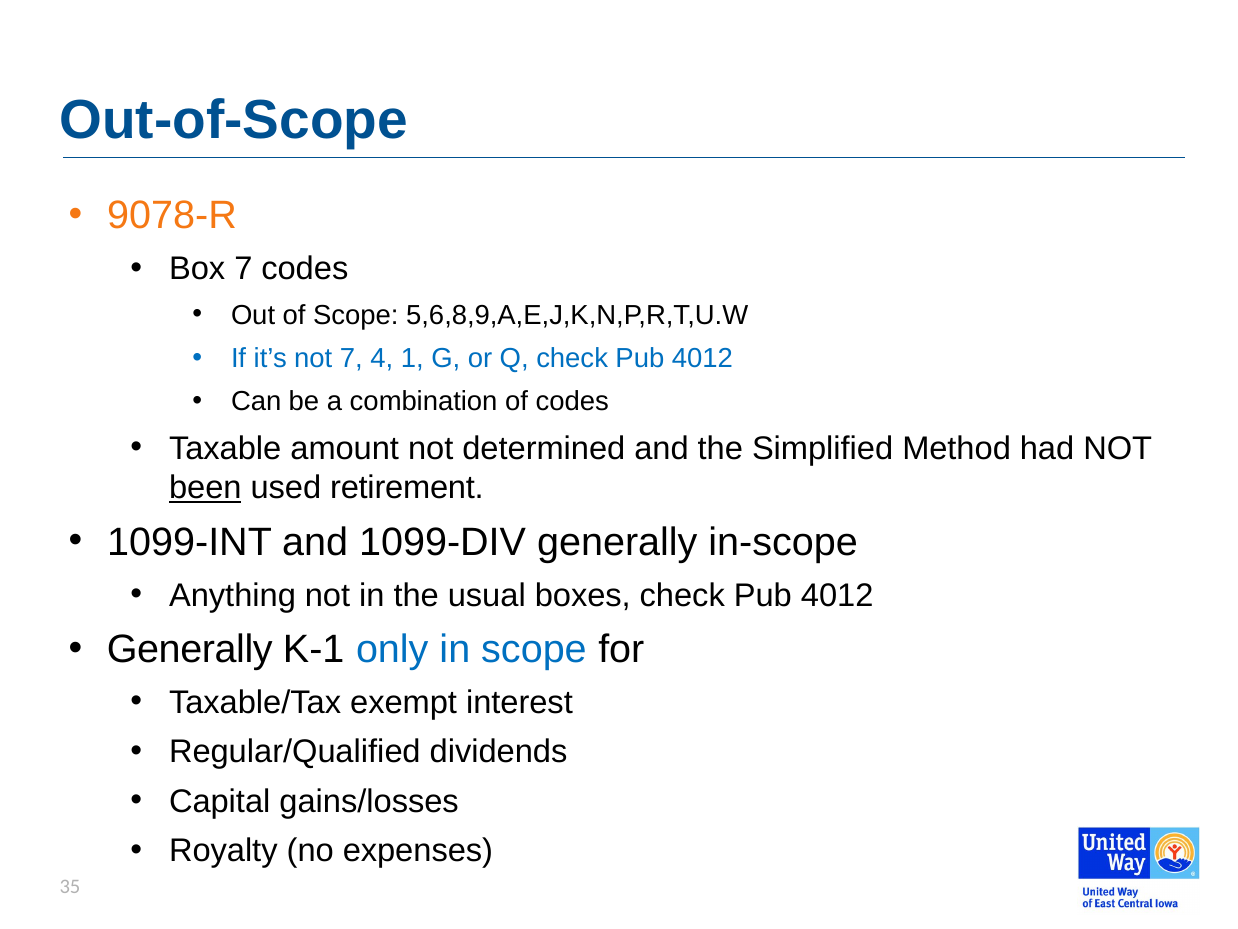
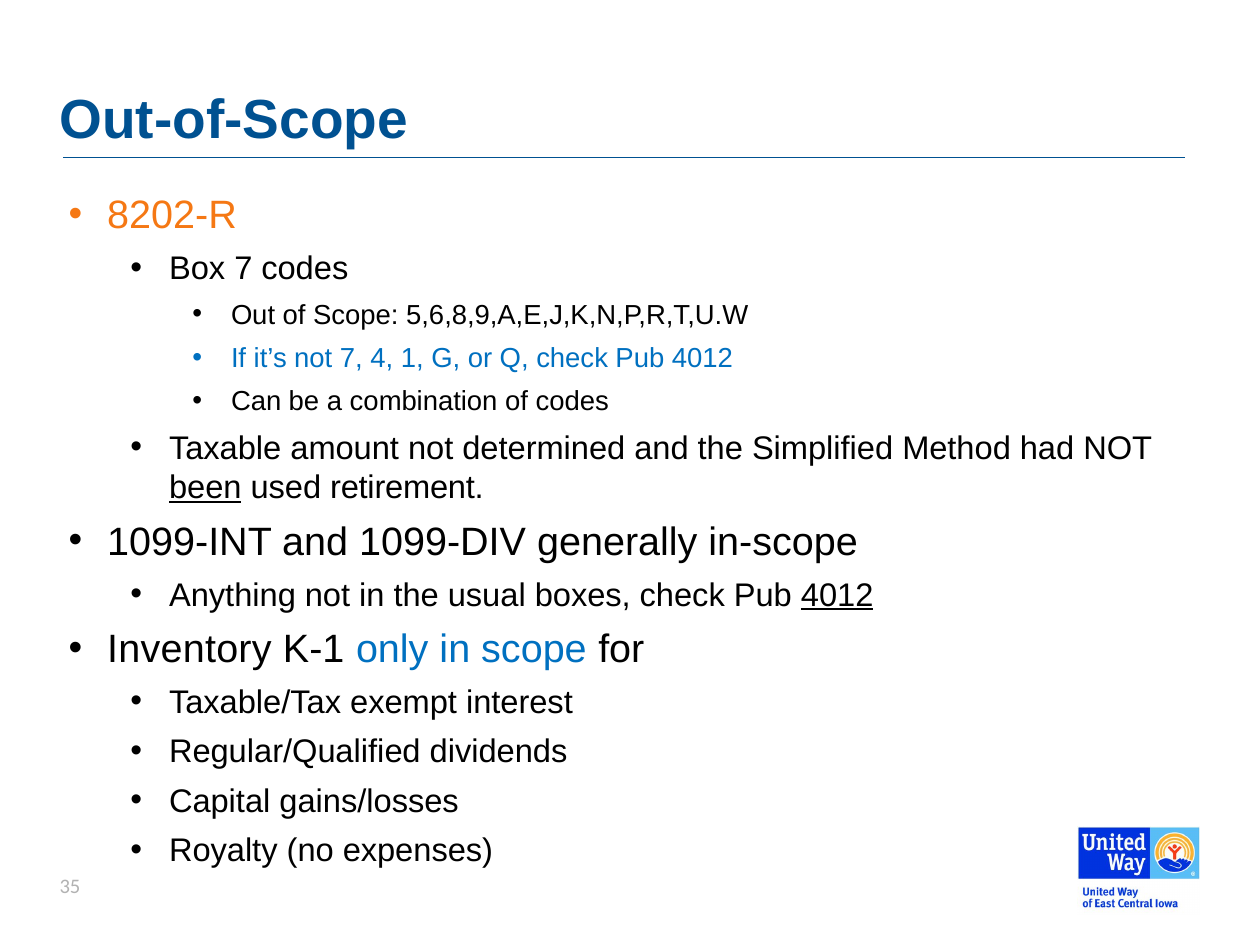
9078-R: 9078-R -> 8202-R
4012 at (837, 595) underline: none -> present
Generally at (190, 649): Generally -> Inventory
